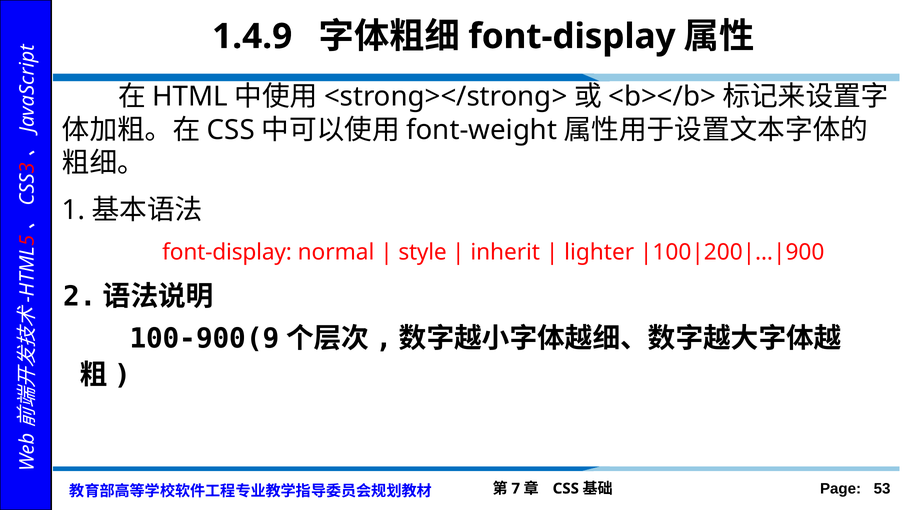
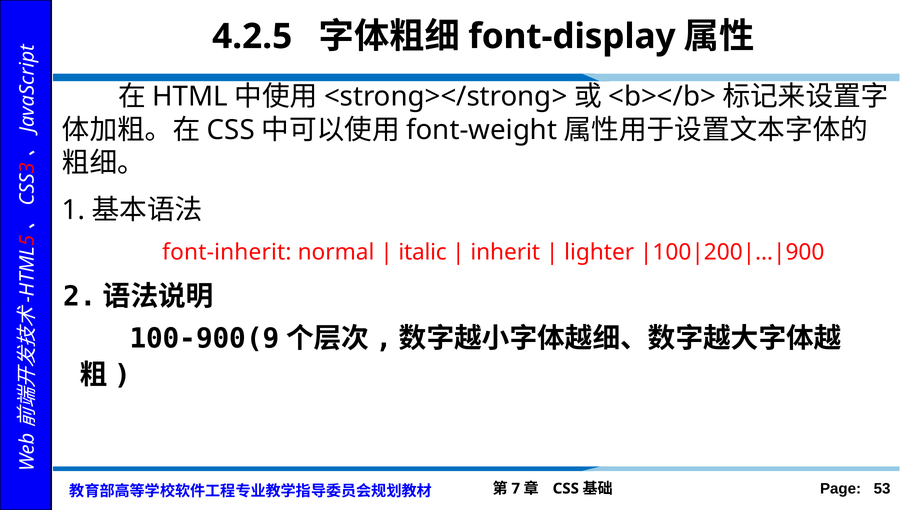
1.4.9: 1.4.9 -> 4.2.5
font-display at (227, 253): font-display -> font-inherit
style: style -> italic
